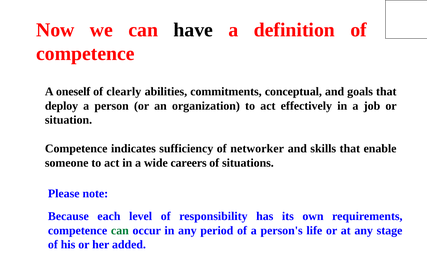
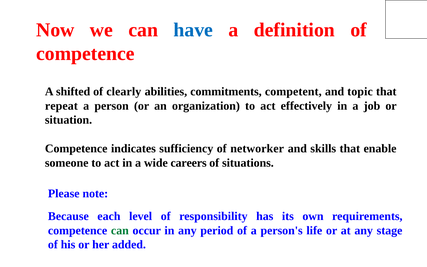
have colour: black -> blue
oneself: oneself -> shifted
conceptual: conceptual -> competent
goals: goals -> topic
deploy: deploy -> repeat
